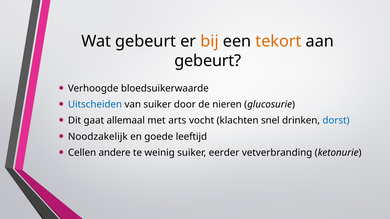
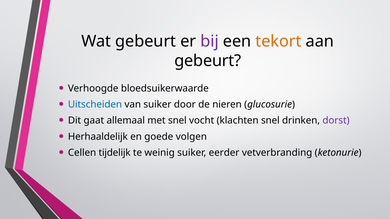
bij colour: orange -> purple
met arts: arts -> snel
dorst colour: blue -> purple
Noodzakelijk: Noodzakelijk -> Herhaaldelijk
leeftijd: leeftijd -> volgen
andere: andere -> tijdelijk
